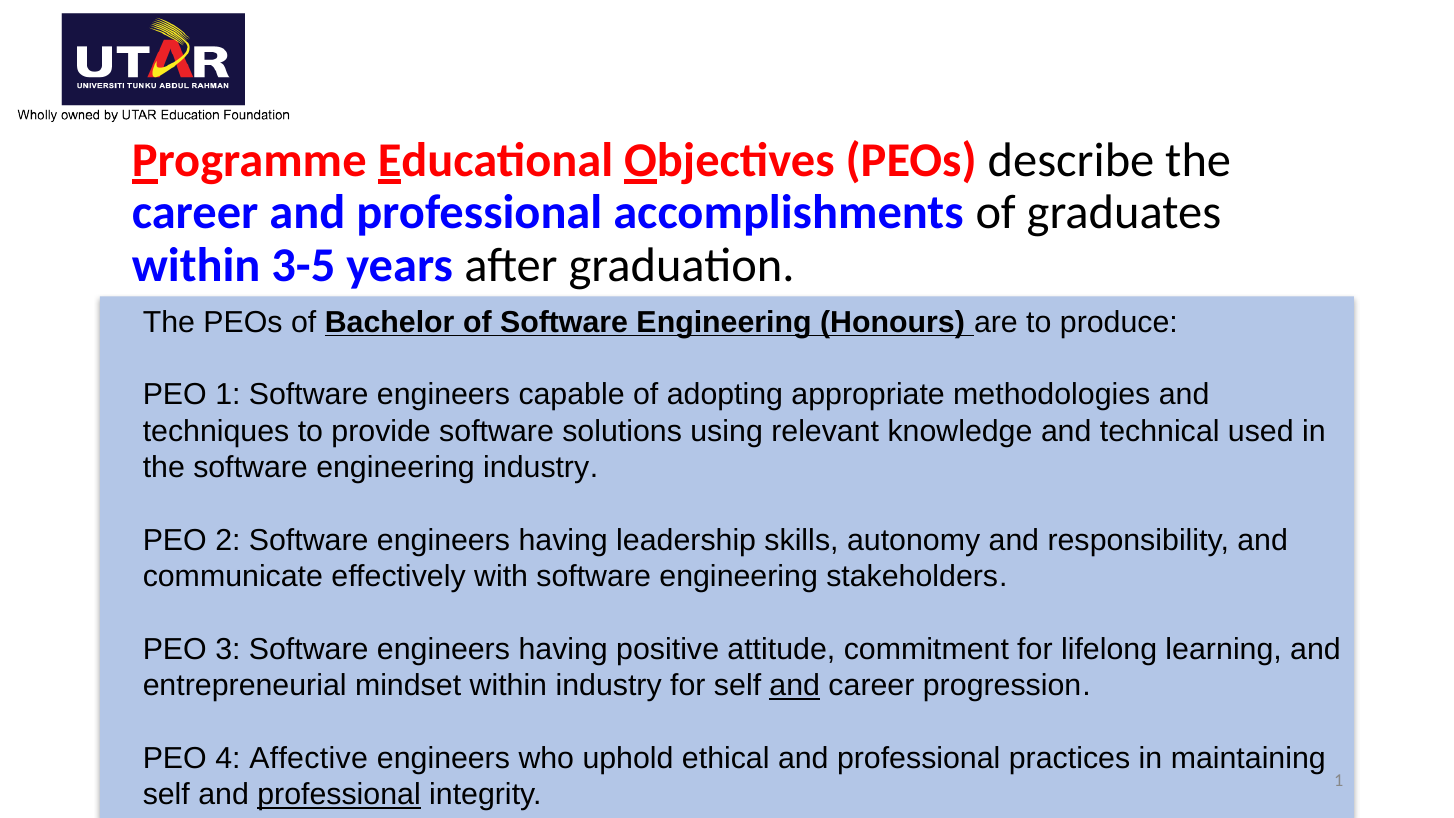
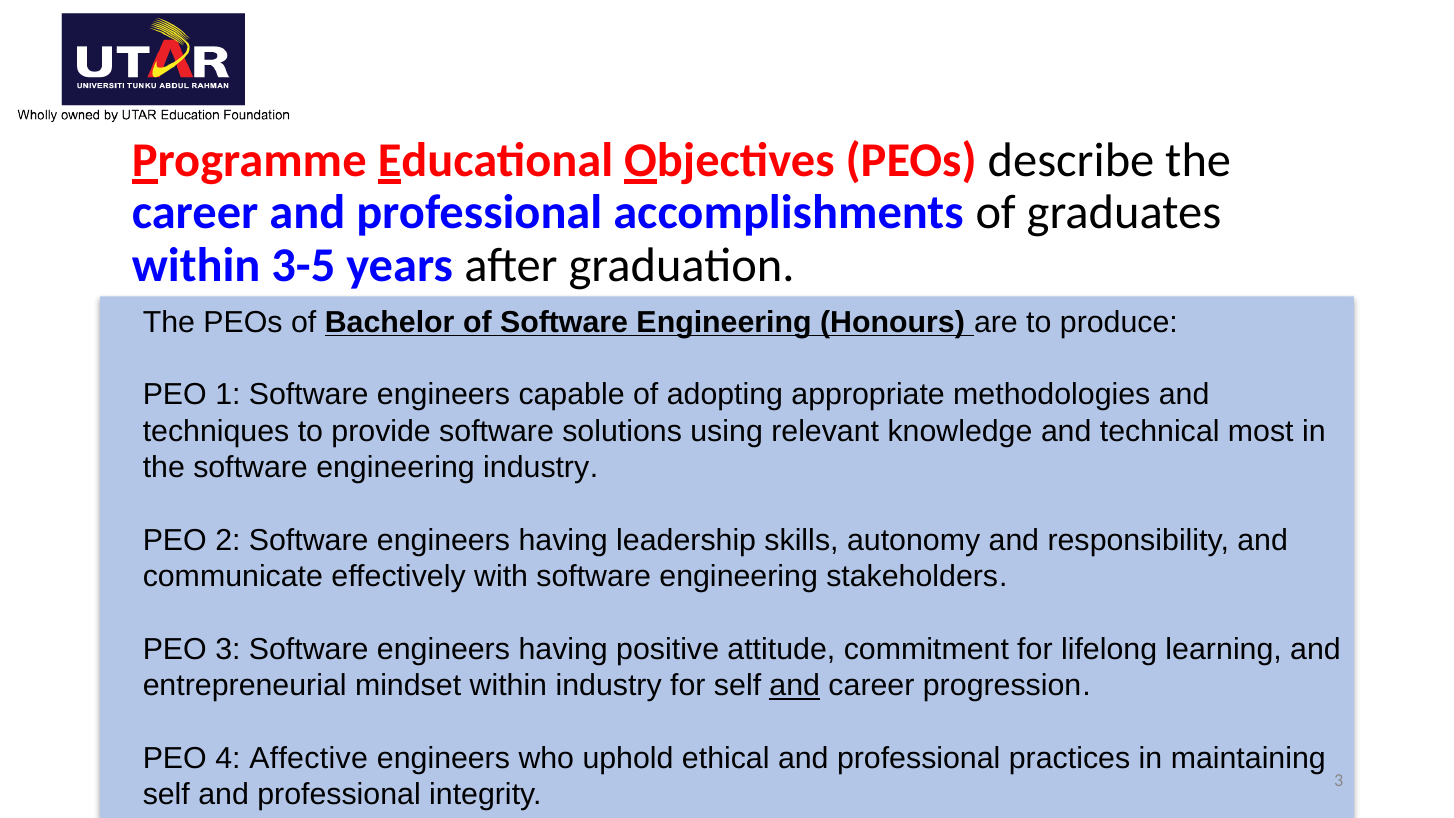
used: used -> most
professional at (339, 795) underline: present -> none
integrity 1: 1 -> 3
